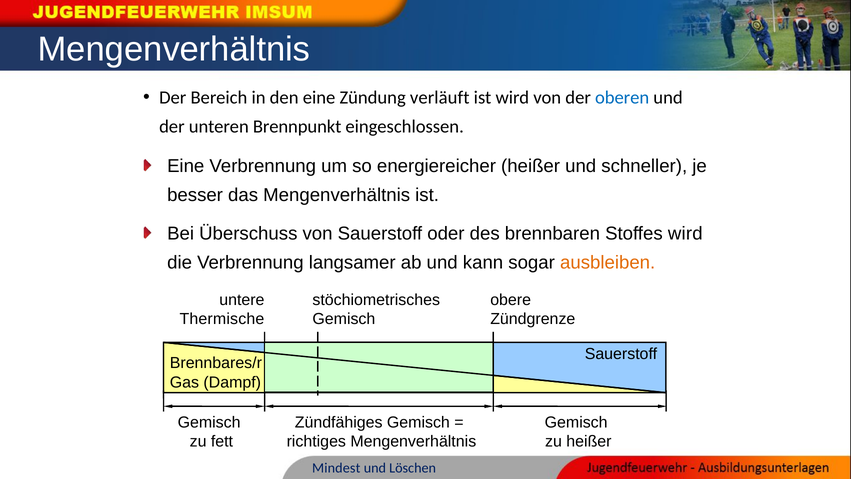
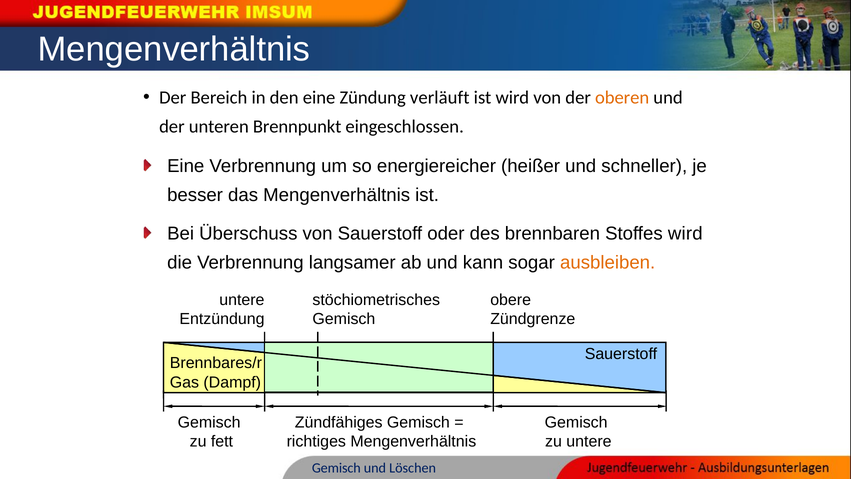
oberen colour: blue -> orange
Thermische: Thermische -> Entzündung
zu heißer: heißer -> untere
Mindest at (336, 468): Mindest -> Gemisch
